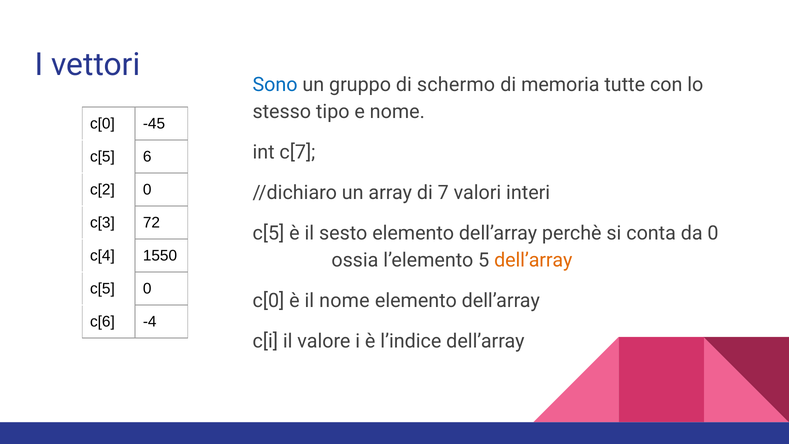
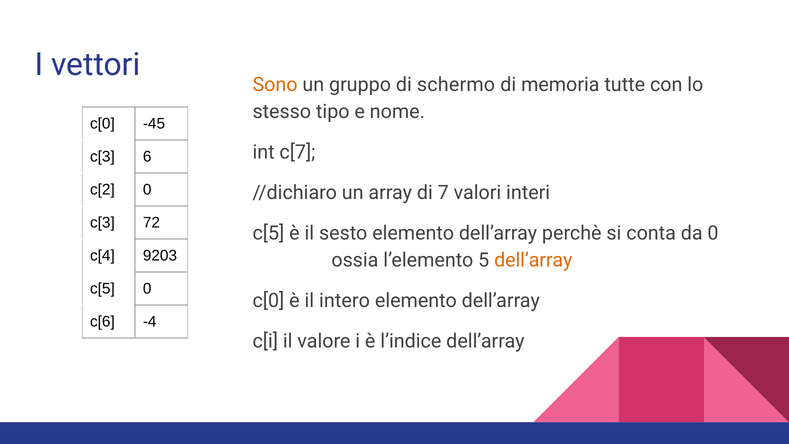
Sono colour: blue -> orange
c[5 at (102, 157): c[5 -> c[3
1550: 1550 -> 9203
il nome: nome -> intero
